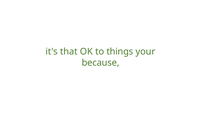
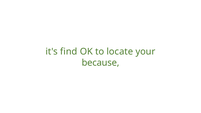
that: that -> find
things: things -> locate
